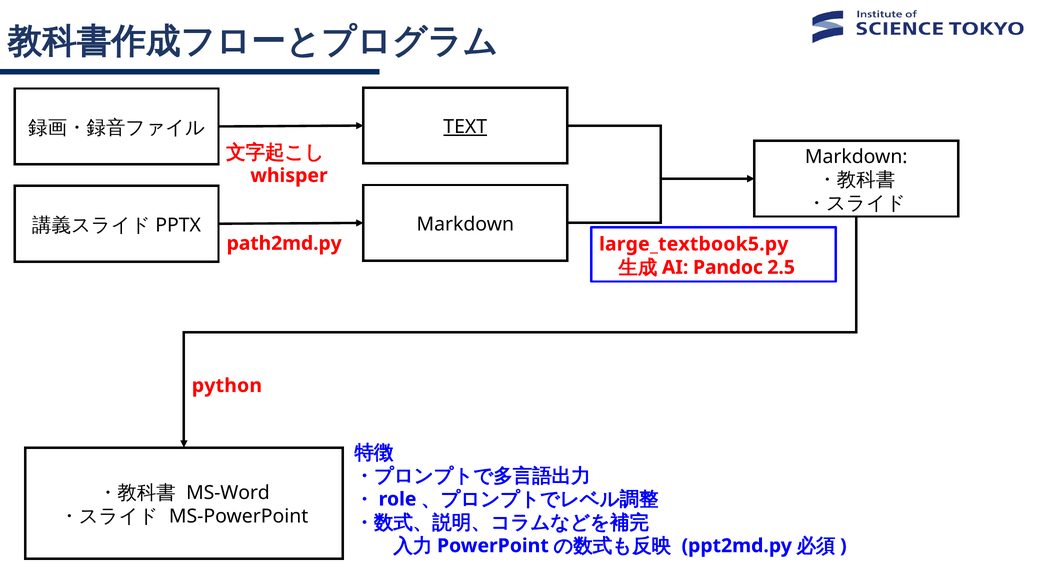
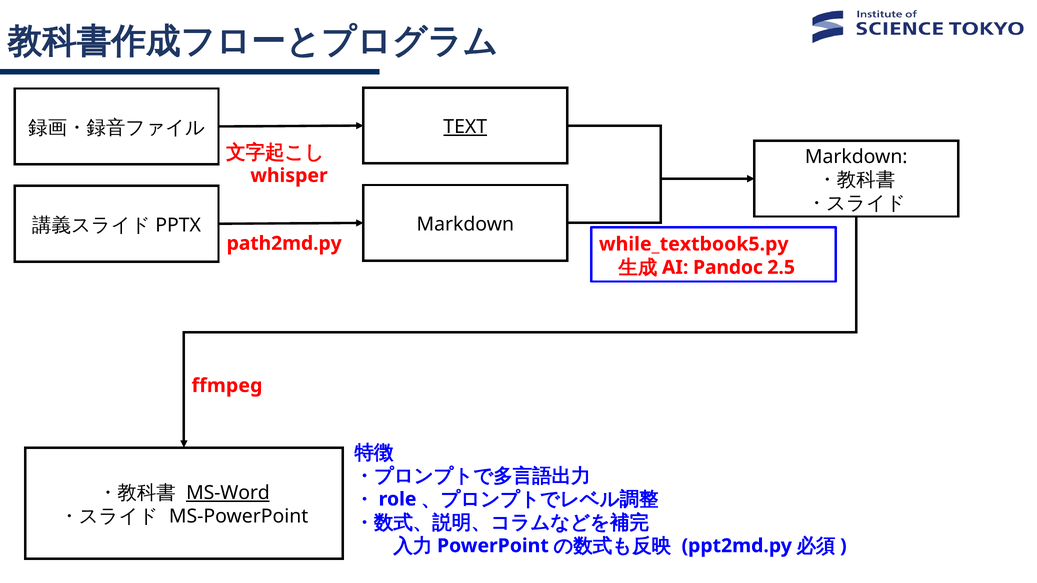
large_textbook5.py: large_textbook5.py -> while_textbook5.py
python: python -> ffmpeg
MS-Word underline: none -> present
